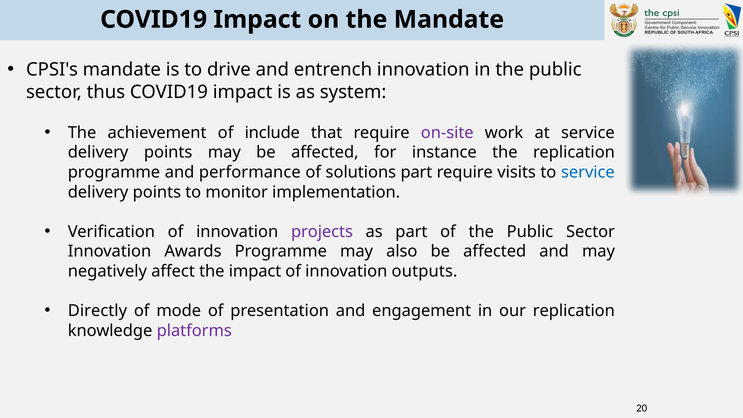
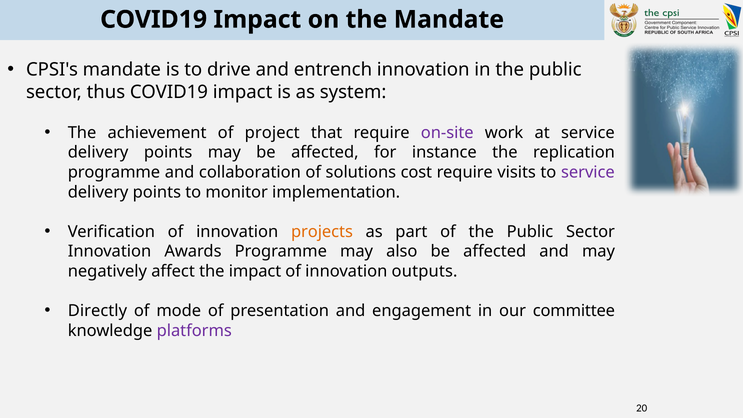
include: include -> project
performance: performance -> collaboration
solutions part: part -> cost
service at (588, 172) colour: blue -> purple
projects colour: purple -> orange
our replication: replication -> committee
